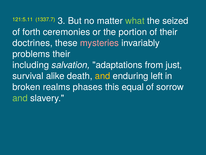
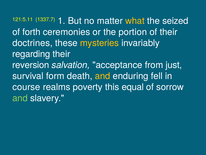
3: 3 -> 1
what colour: light green -> yellow
mysteries colour: pink -> yellow
problems: problems -> regarding
including: including -> reversion
adaptations: adaptations -> acceptance
alike: alike -> form
left: left -> fell
broken: broken -> course
phases: phases -> poverty
